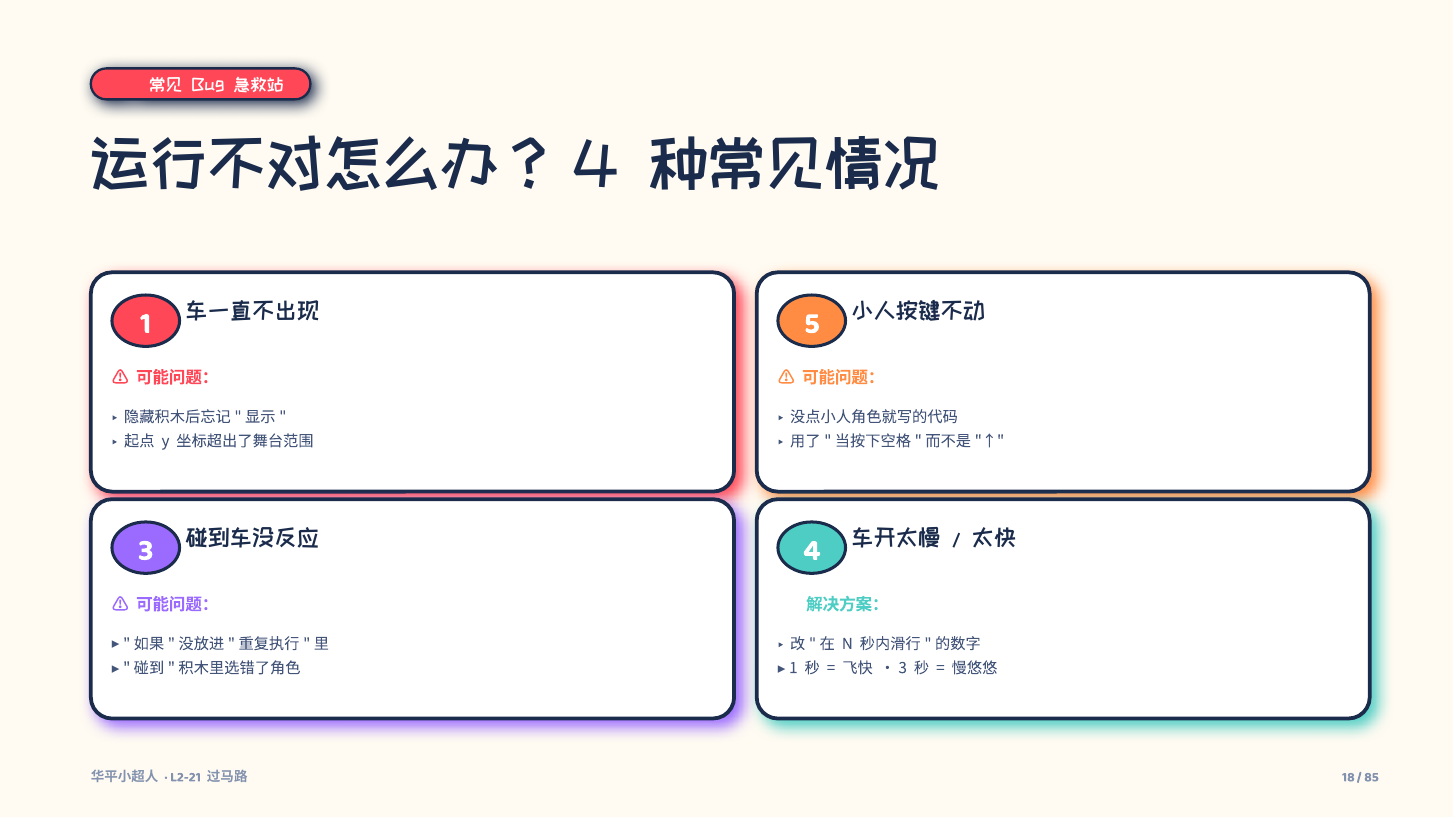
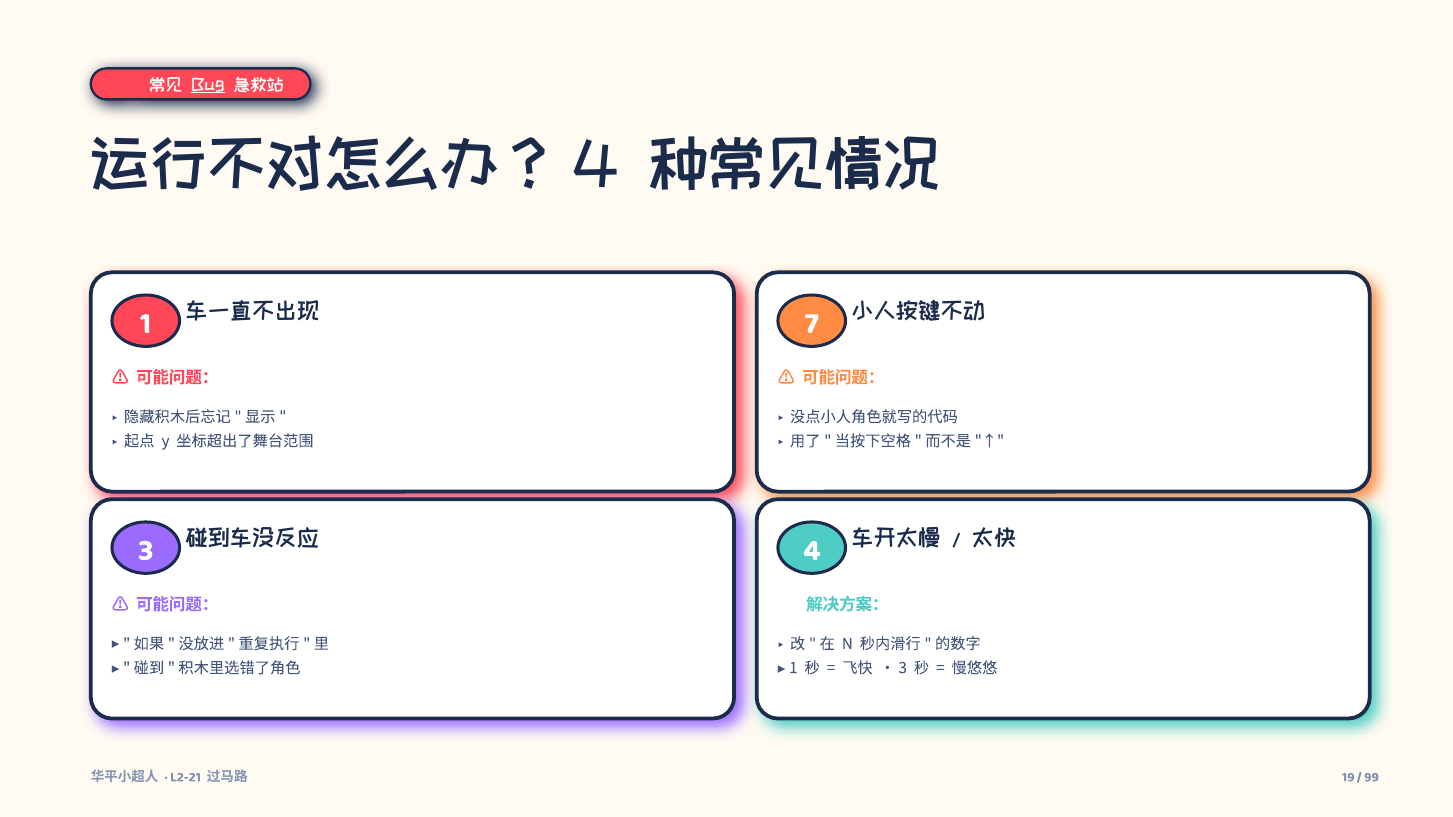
Bug underline: none -> present
5: 5 -> 7
18: 18 -> 19
85: 85 -> 99
